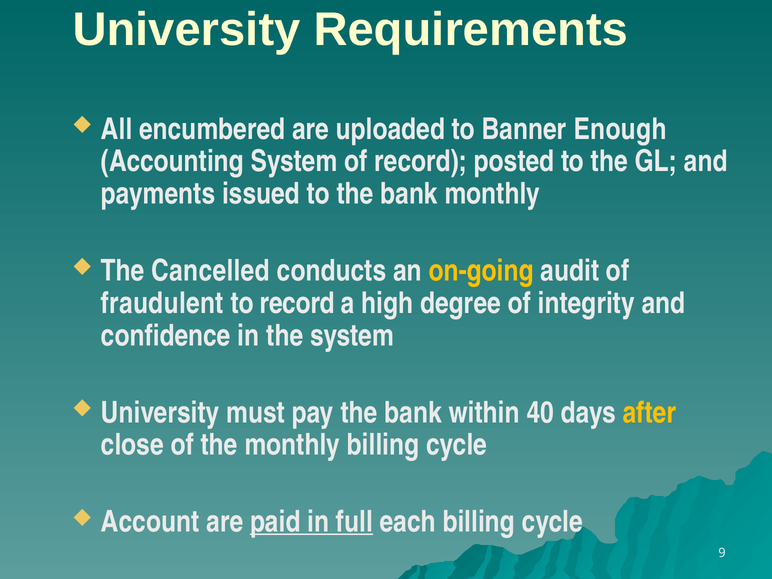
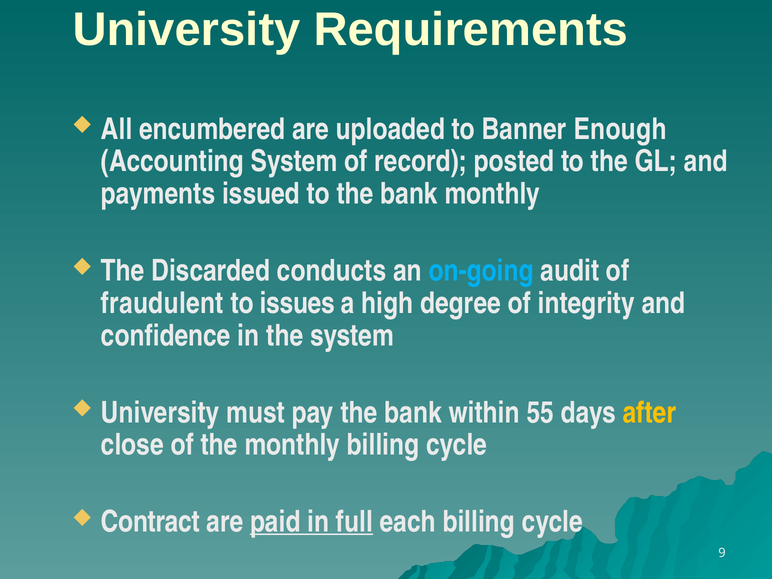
Cancelled: Cancelled -> Discarded
on-going colour: yellow -> light blue
to record: record -> issues
40: 40 -> 55
Account: Account -> Contract
